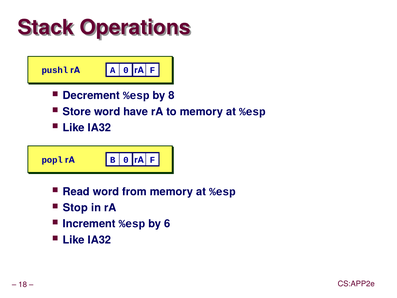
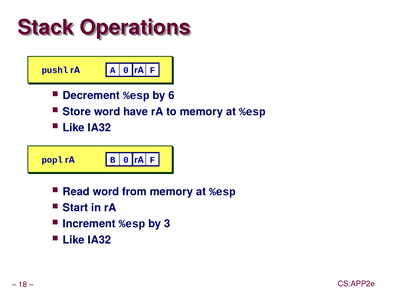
8: 8 -> 6
Stop: Stop -> Start
6: 6 -> 3
